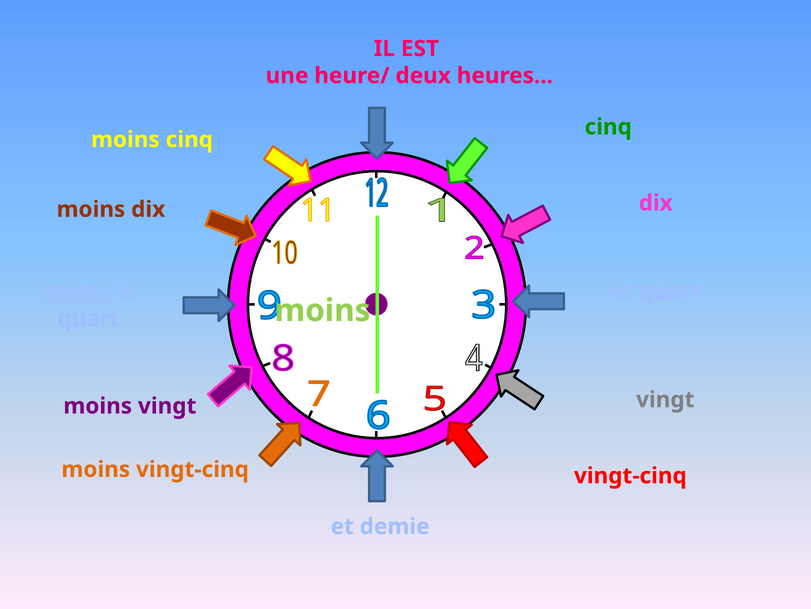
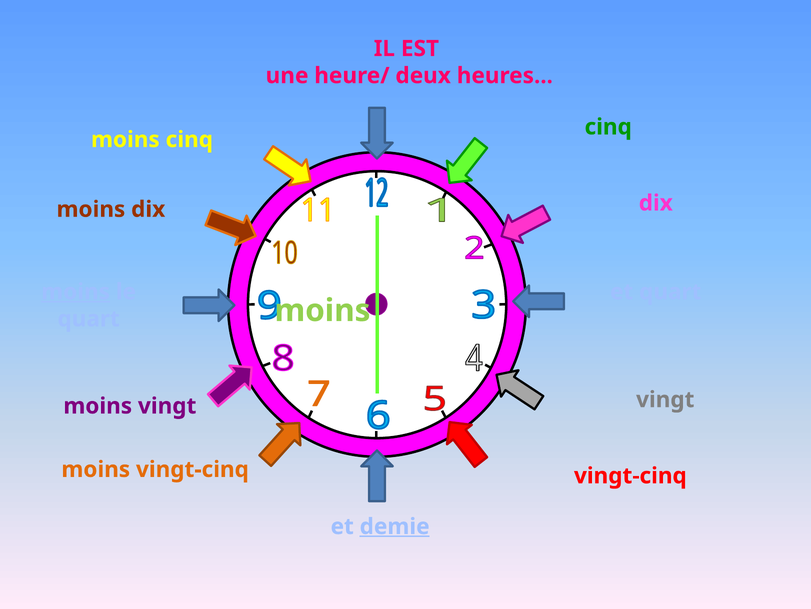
demie underline: none -> present
